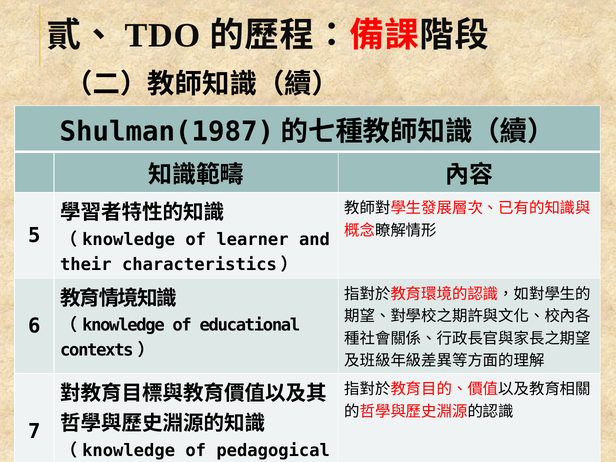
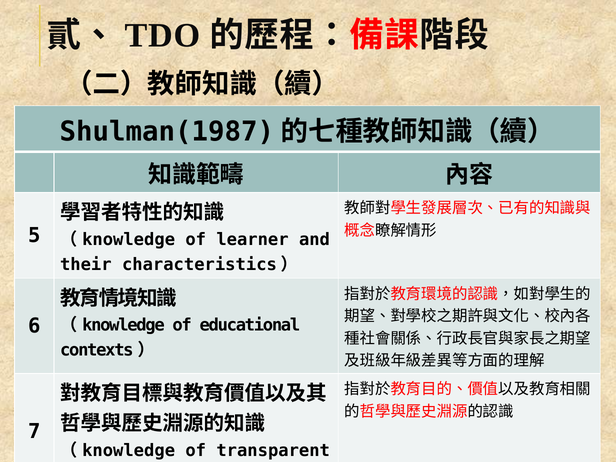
pedagogical: pedagogical -> transparent
